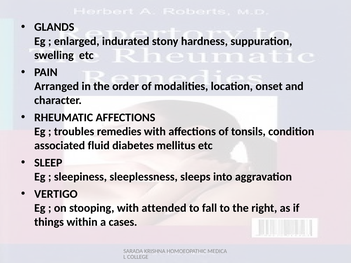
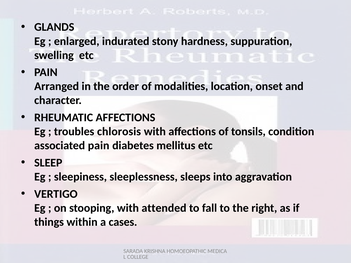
remedies: remedies -> chlorosis
associated fluid: fluid -> pain
